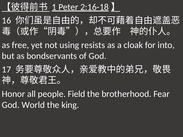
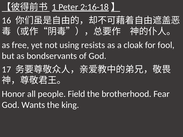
into: into -> fool
World: World -> Wants
